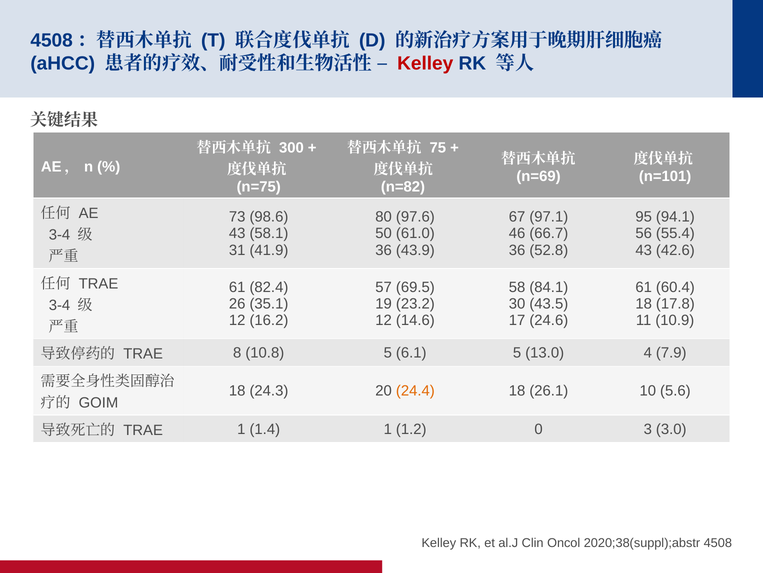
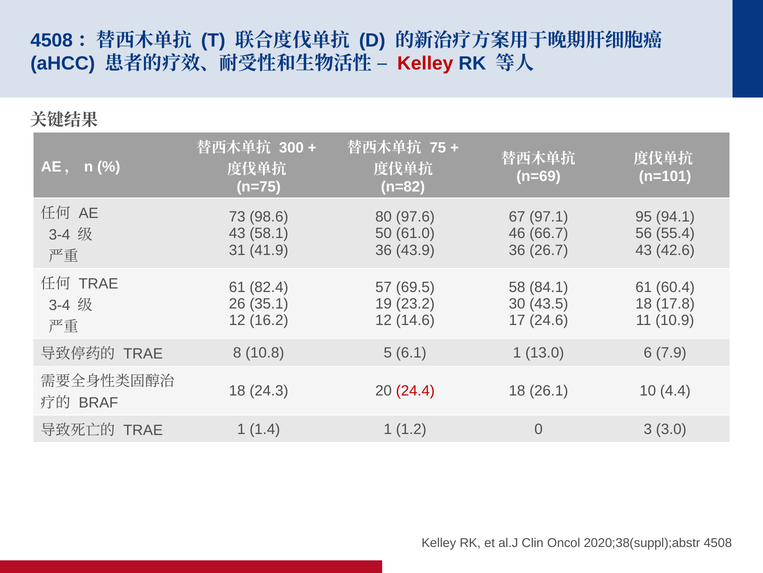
52.8: 52.8 -> 26.7
6.1 5: 5 -> 1
4: 4 -> 6
24.4 colour: orange -> red
5.6: 5.6 -> 4.4
GOIM: GOIM -> BRAF
